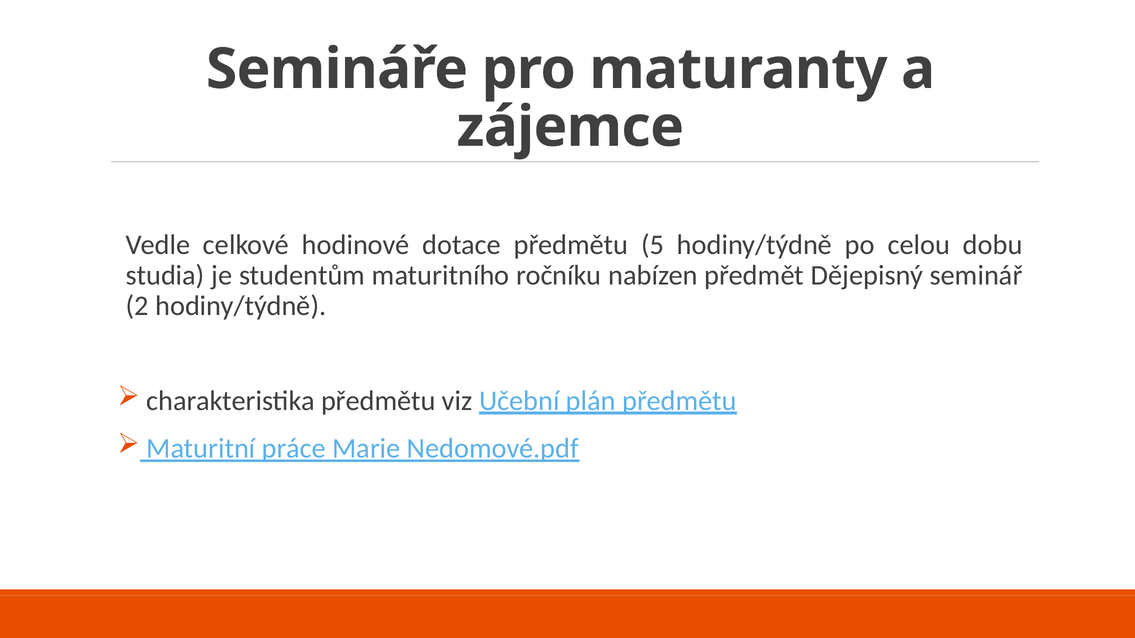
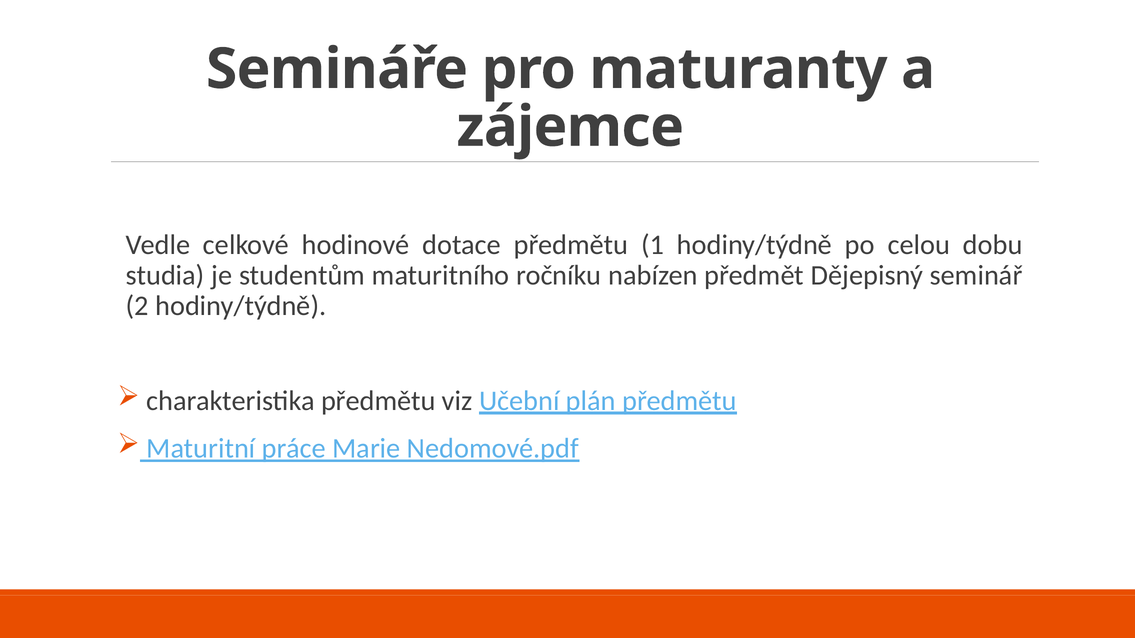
5: 5 -> 1
